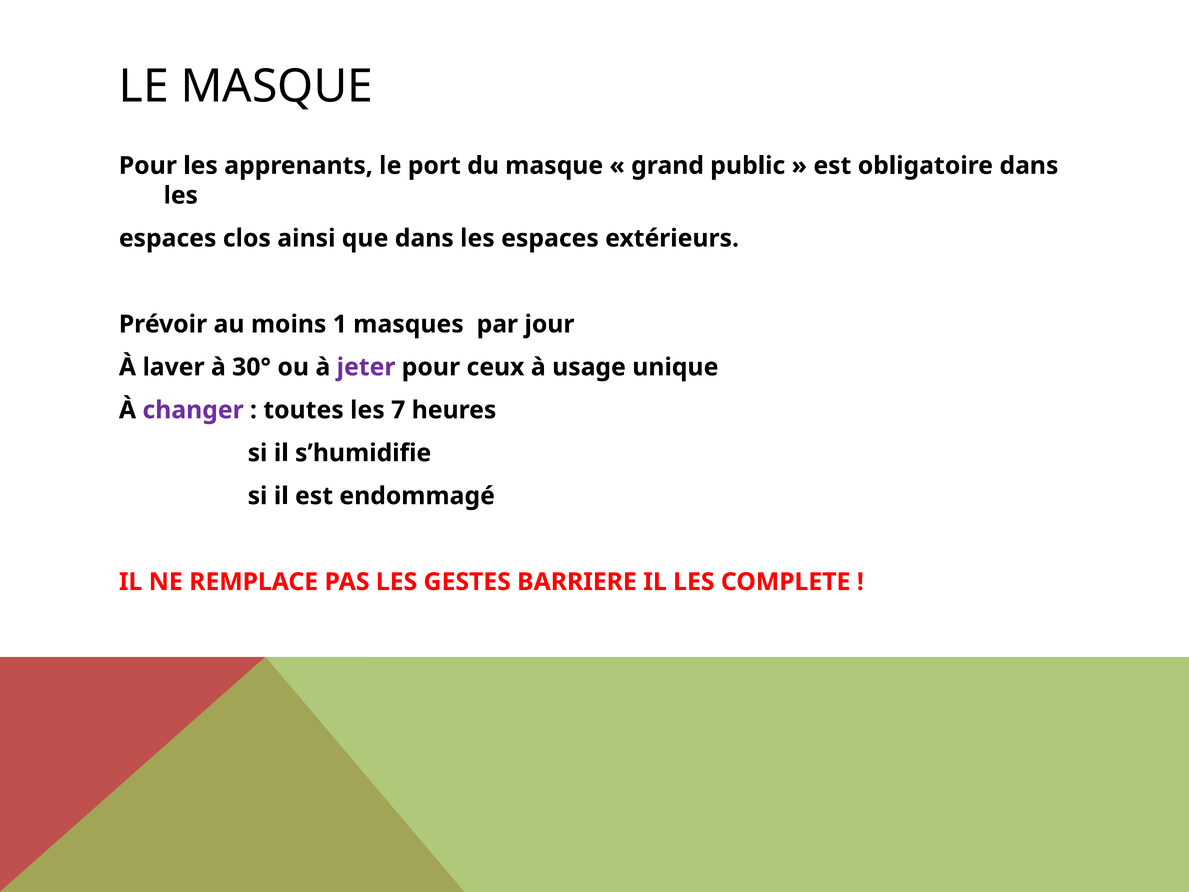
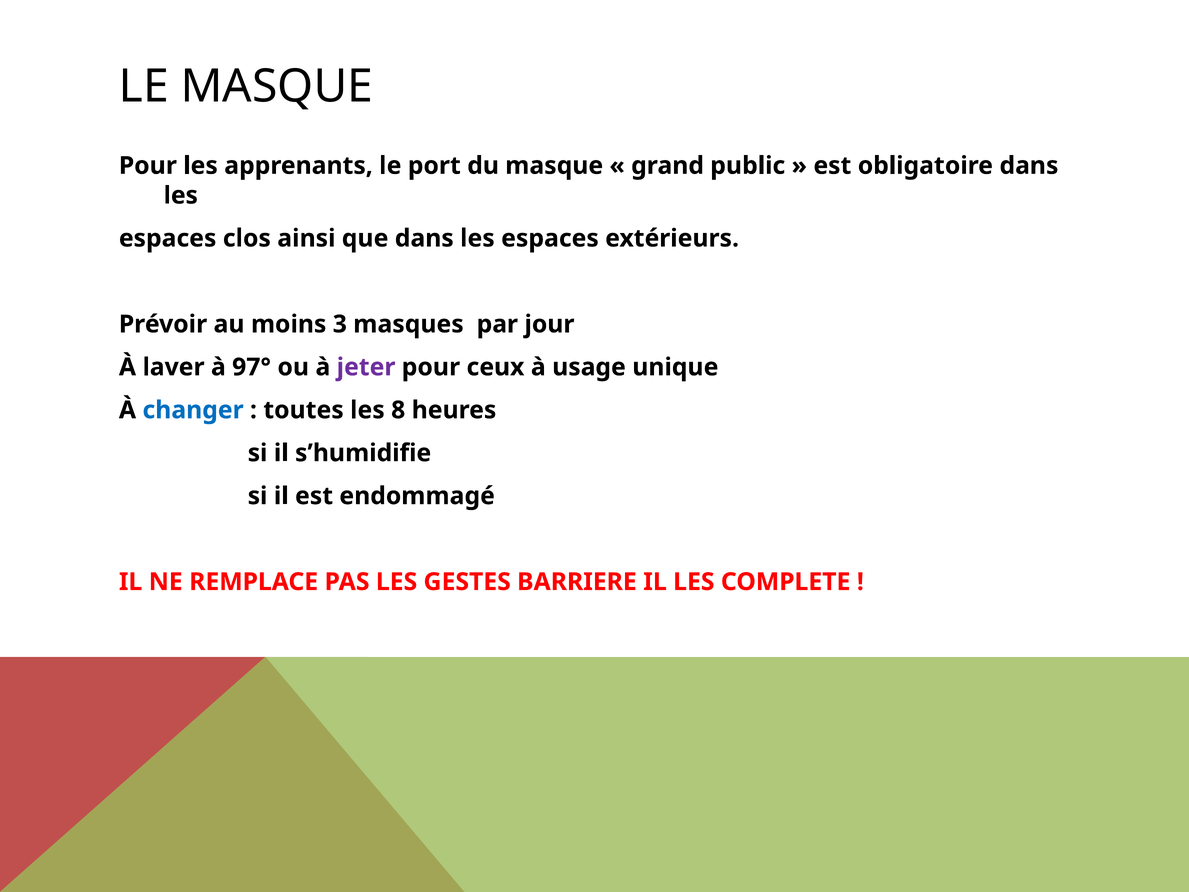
1: 1 -> 3
30°: 30° -> 97°
changer colour: purple -> blue
7: 7 -> 8
